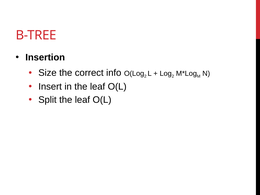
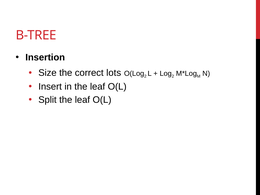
info: info -> lots
